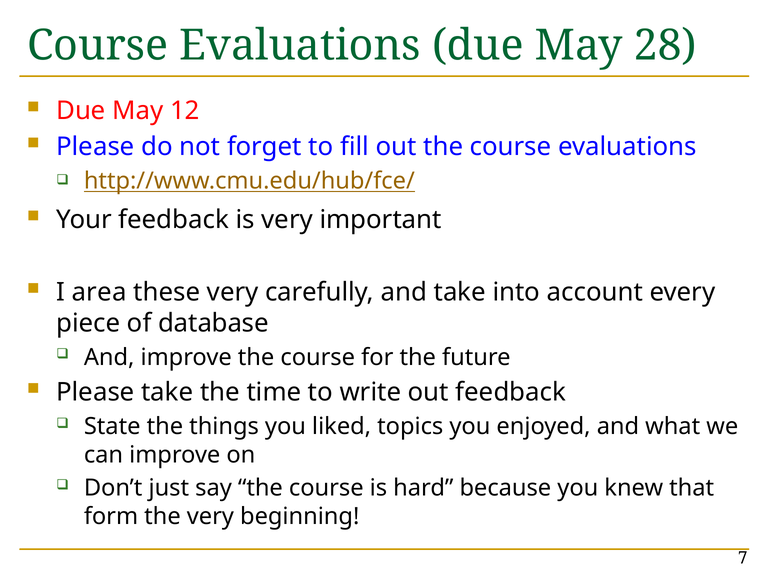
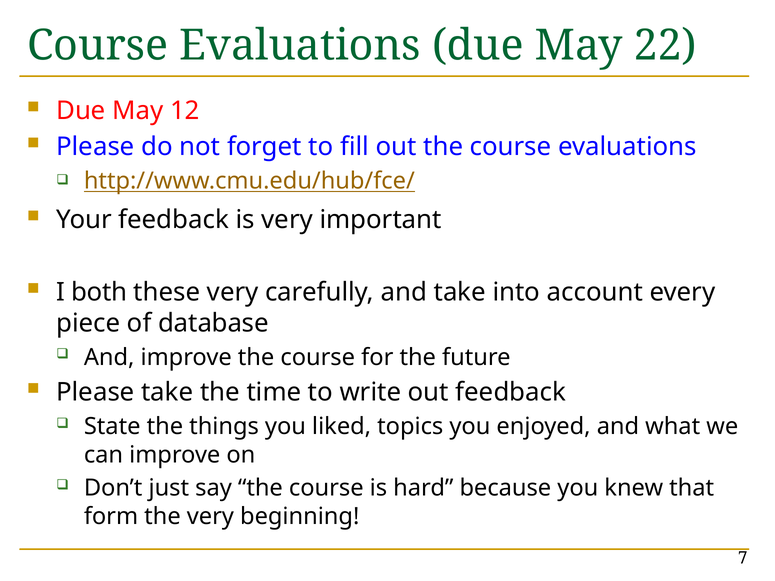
28: 28 -> 22
area: area -> both
